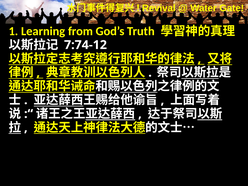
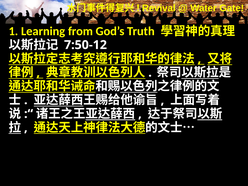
7:74-12: 7:74-12 -> 7:50-12
